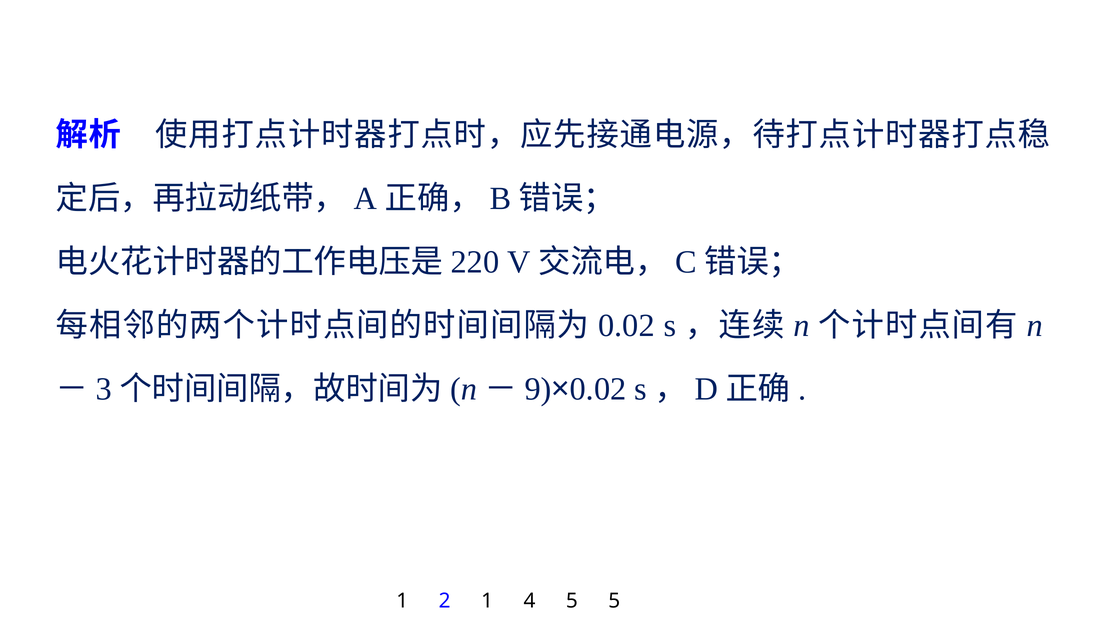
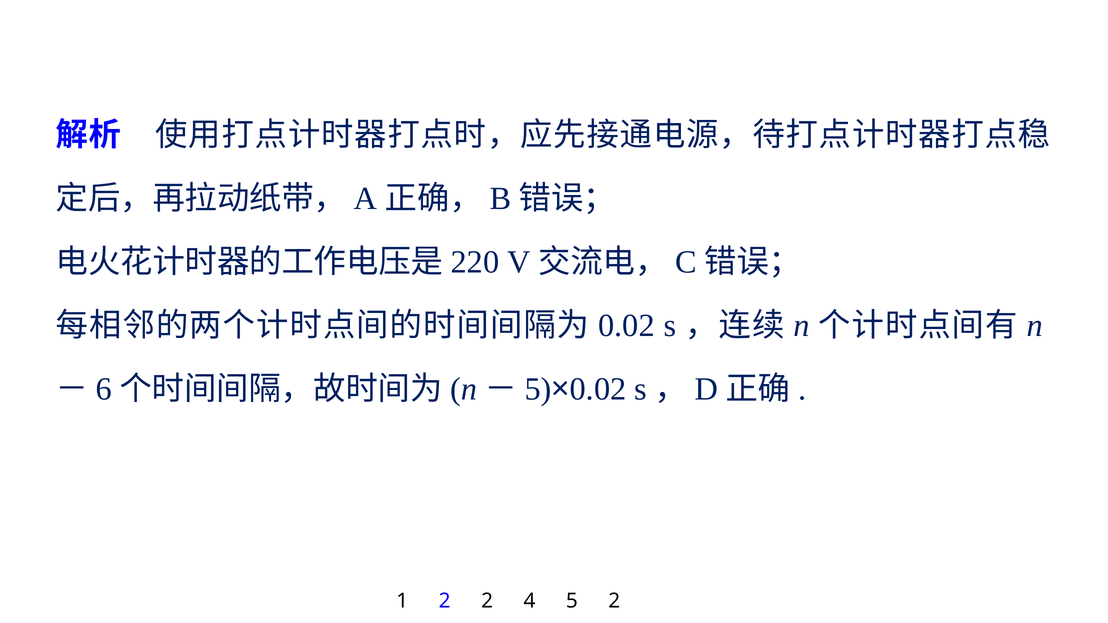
3: 3 -> 6
9 at (538, 389): 9 -> 5
2 1: 1 -> 2
5 5: 5 -> 2
